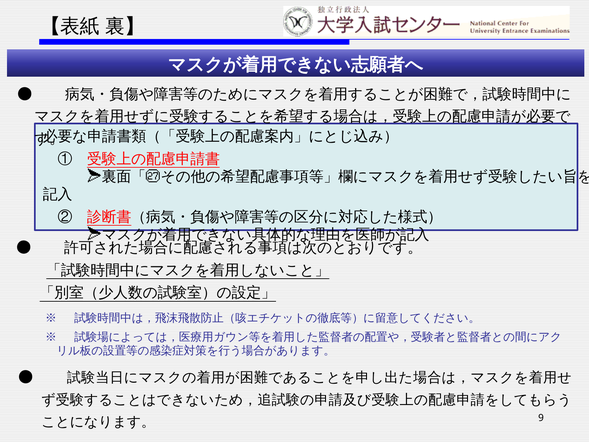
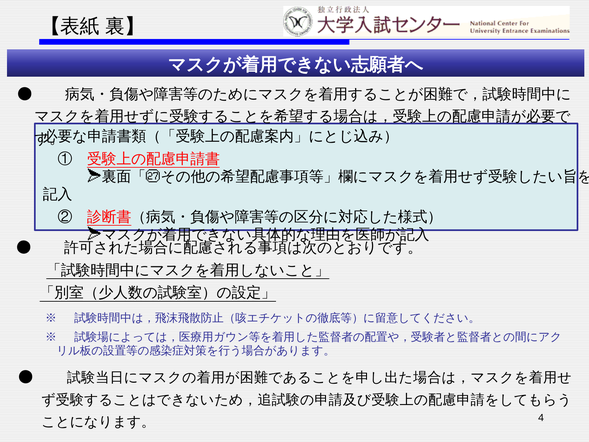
9: 9 -> 4
